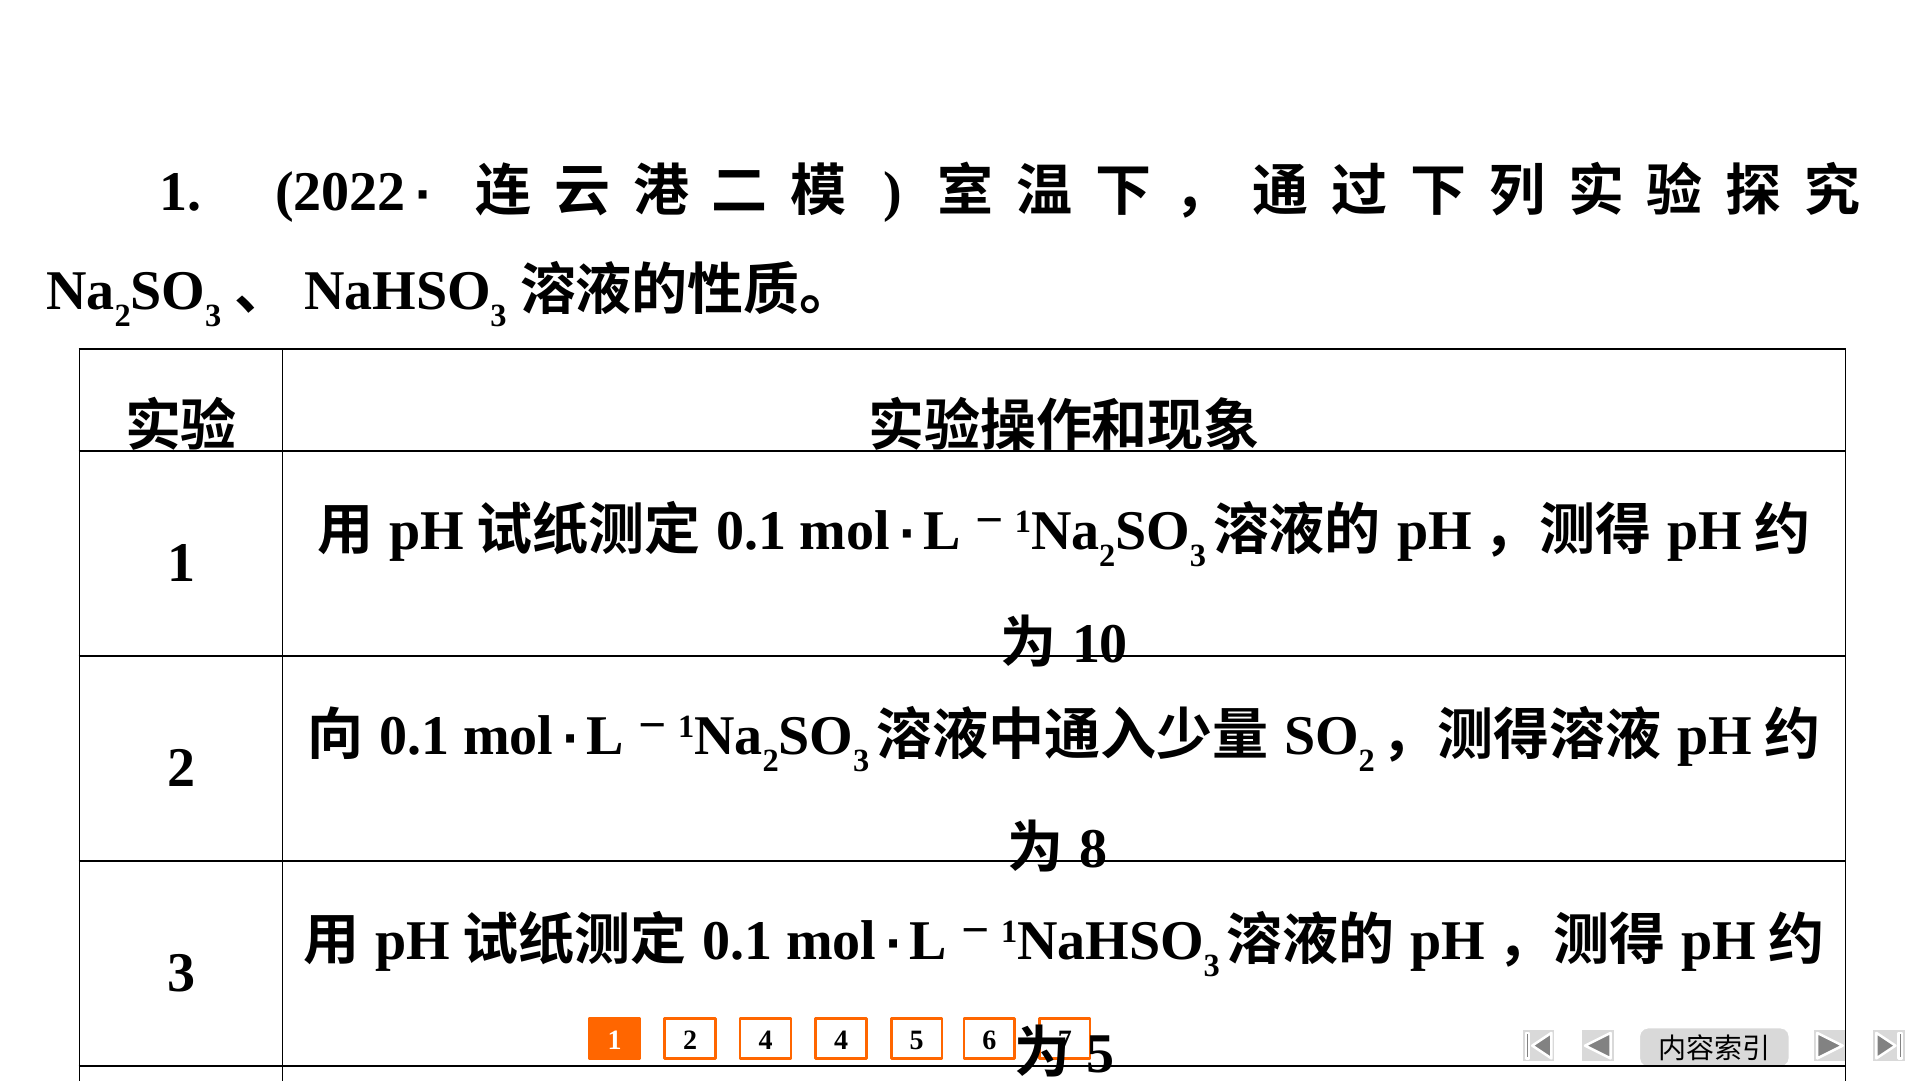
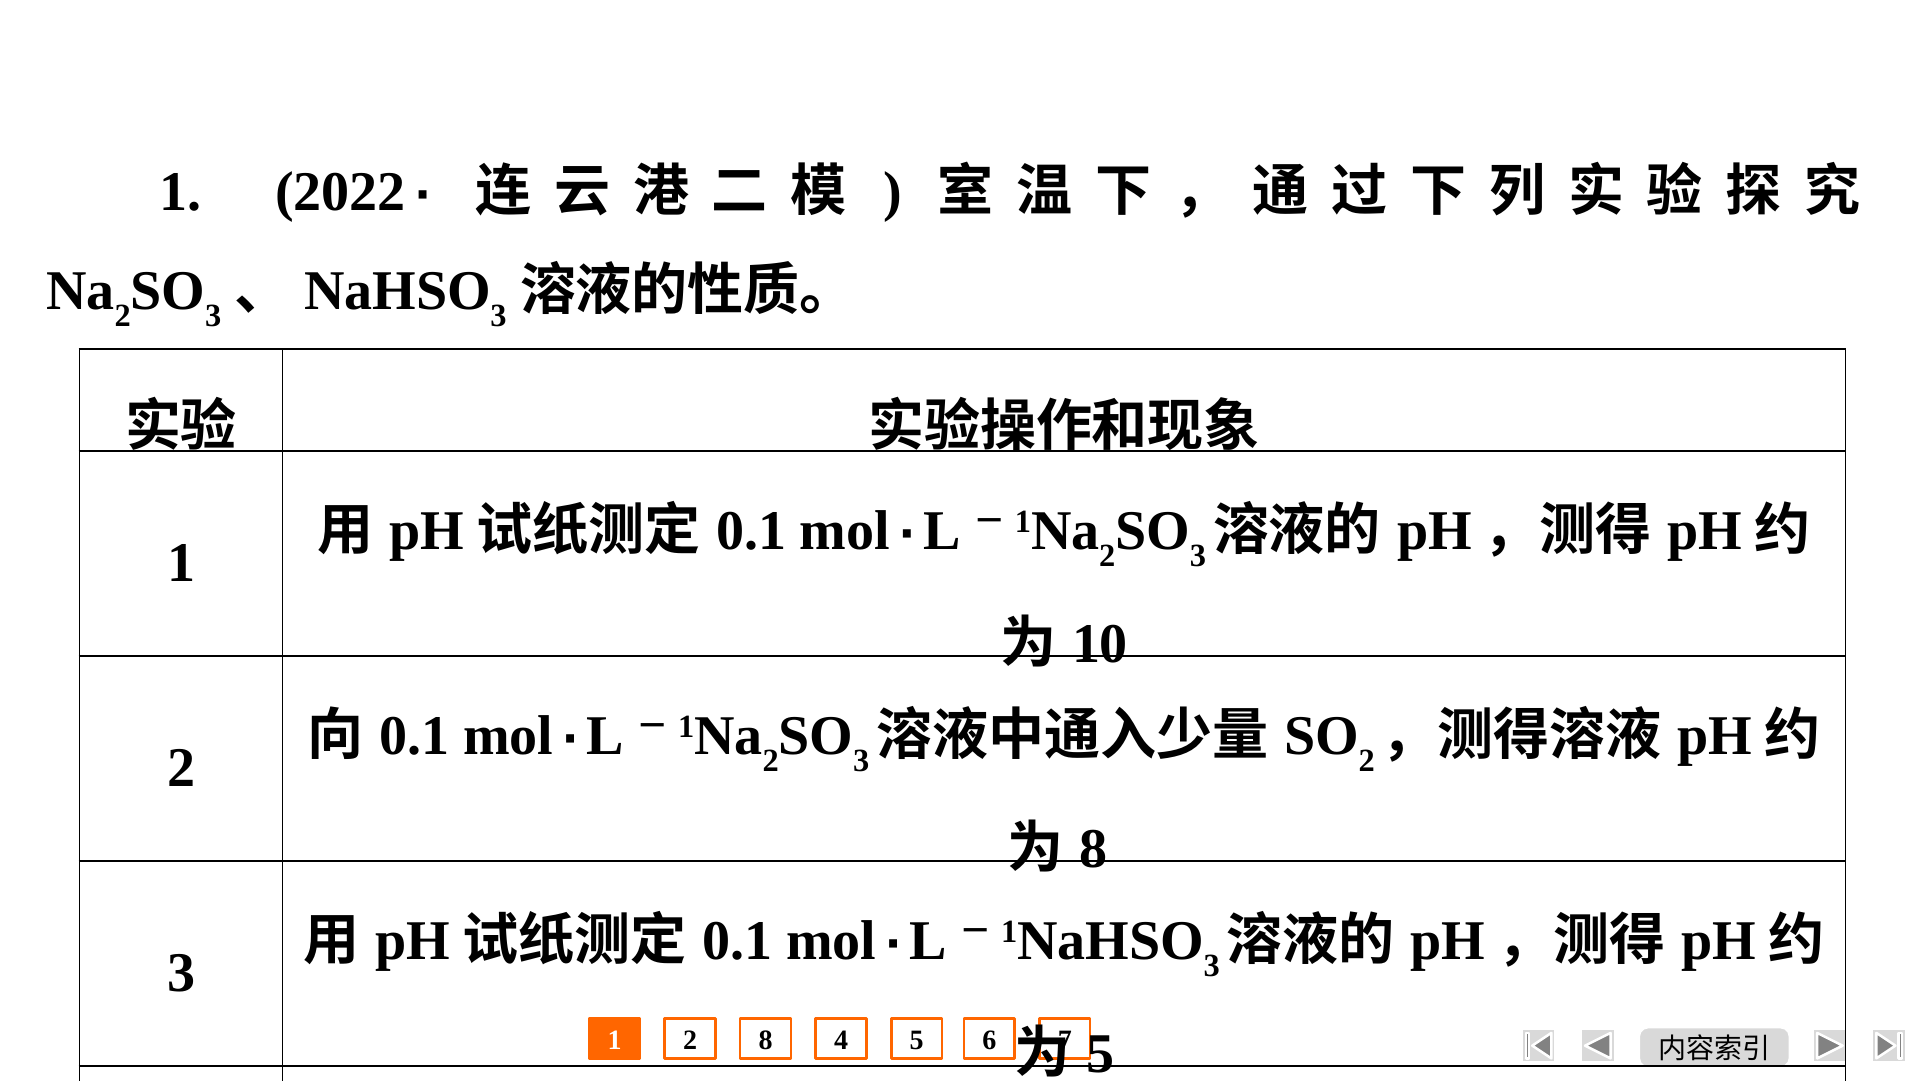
1 4: 4 -> 8
